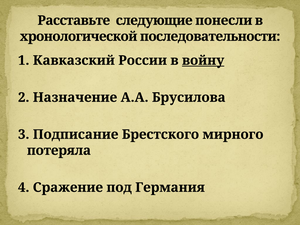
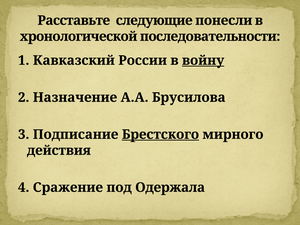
Брестского underline: none -> present
потеряла: потеряла -> действия
Германия: Германия -> Одержала
